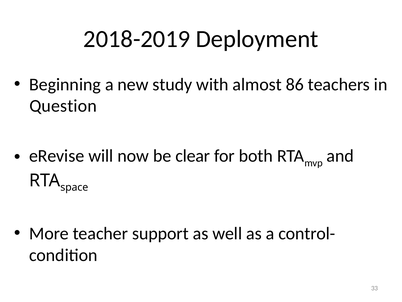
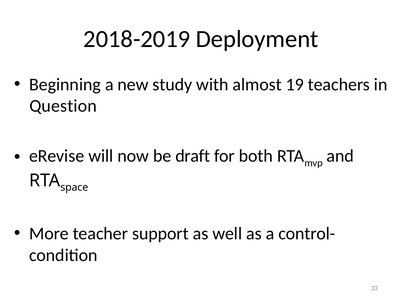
86: 86 -> 19
clear: clear -> draft
